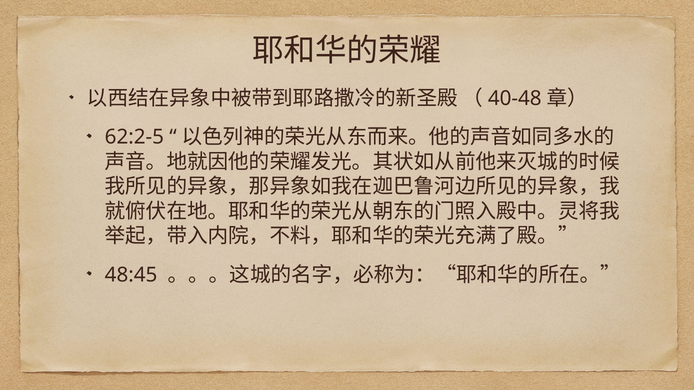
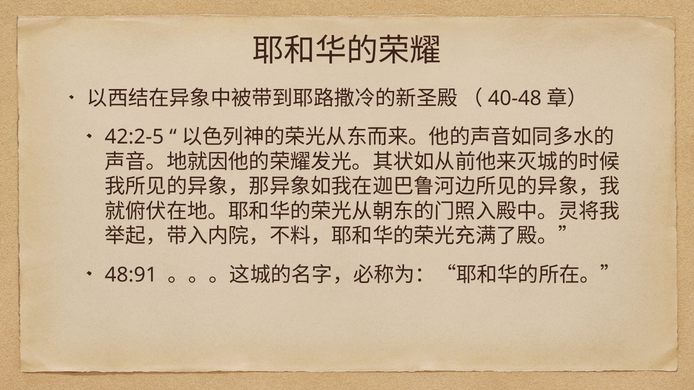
62:2-5: 62:2-5 -> 42:2-5
48:45: 48:45 -> 48:91
